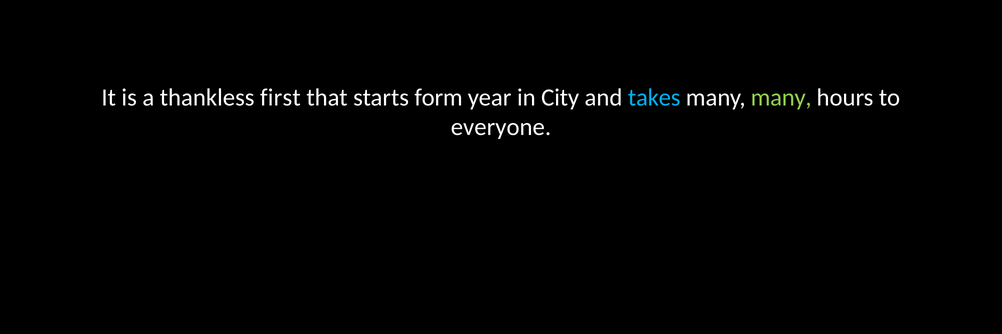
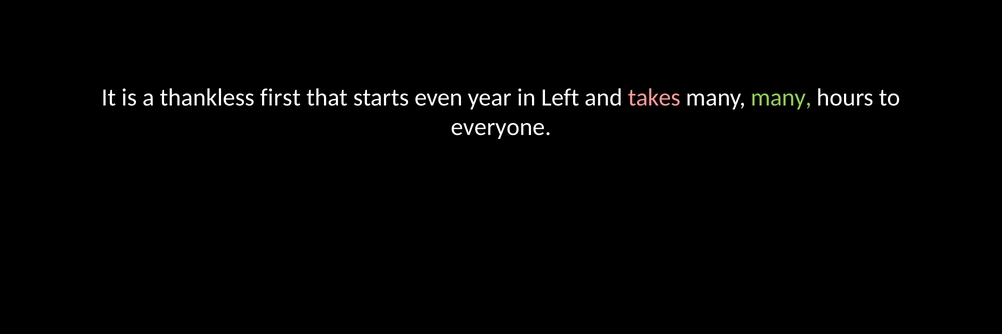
form: form -> even
City: City -> Left
takes colour: light blue -> pink
